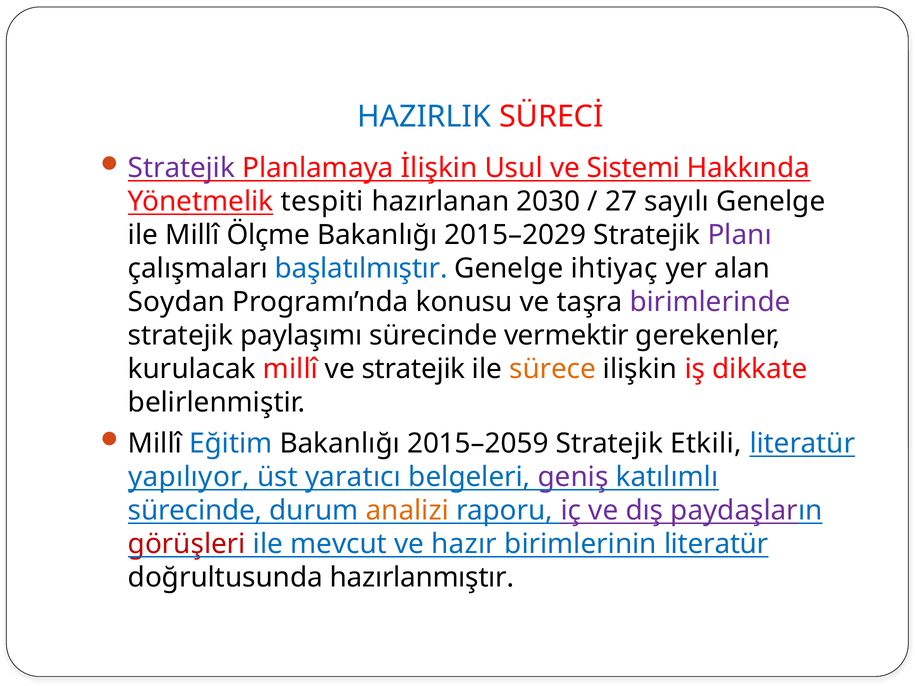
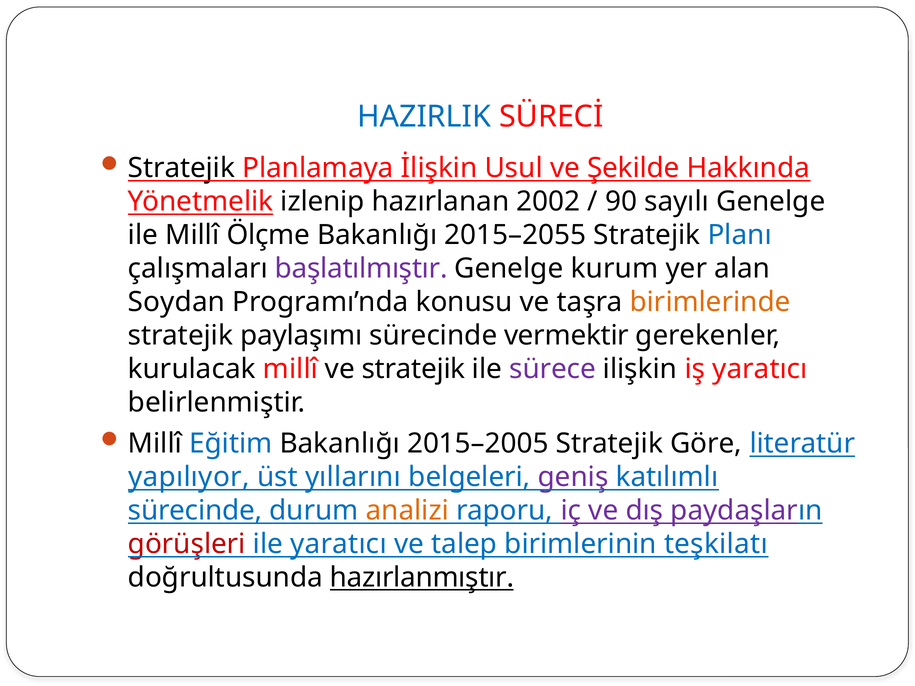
Stratejik at (181, 168) colour: purple -> black
Sistemi: Sistemi -> Şekilde
tespiti: tespiti -> izlenip
2030: 2030 -> 2002
27: 27 -> 90
2015–2029: 2015–2029 -> 2015–2055
Planı colour: purple -> blue
başlatılmıştır colour: blue -> purple
ihtiyaç: ihtiyaç -> kurum
birimlerinde colour: purple -> orange
sürece colour: orange -> purple
iş dikkate: dikkate -> yaratıcı
2015–2059: 2015–2059 -> 2015–2005
Etkili: Etkili -> Göre
yaratıcı: yaratıcı -> yıllarını
ile mevcut: mevcut -> yaratıcı
hazır: hazır -> talep
birimlerinin literatür: literatür -> teşkilatı
hazırlanmıştır underline: none -> present
